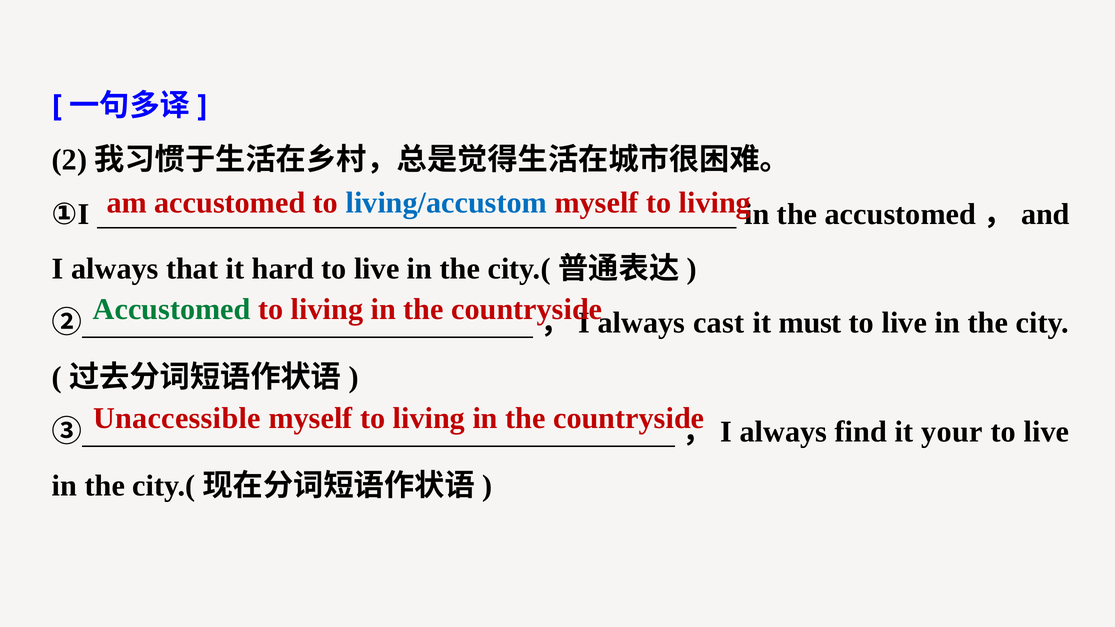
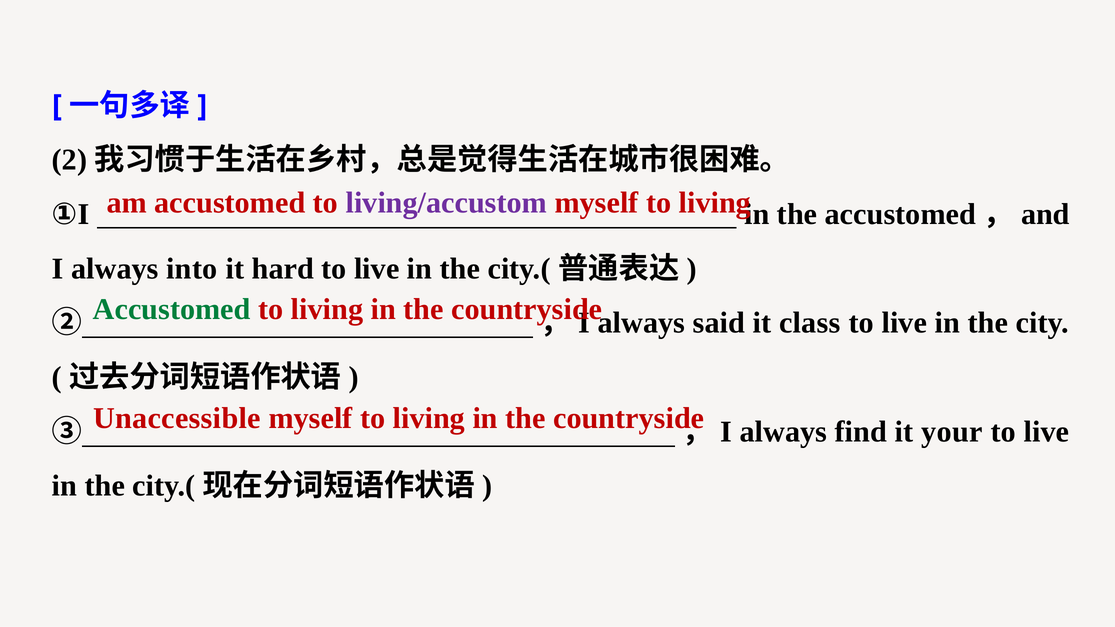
living/accustom colour: blue -> purple
that: that -> into
cast: cast -> said
must: must -> class
